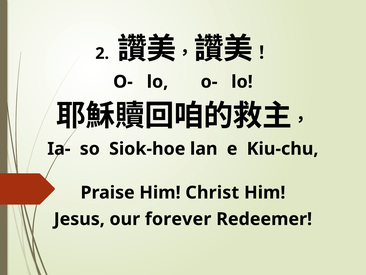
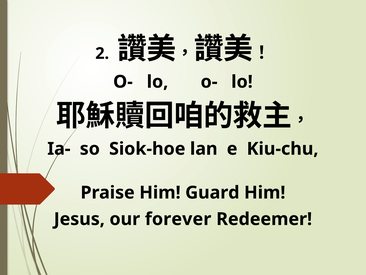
Christ: Christ -> Guard
